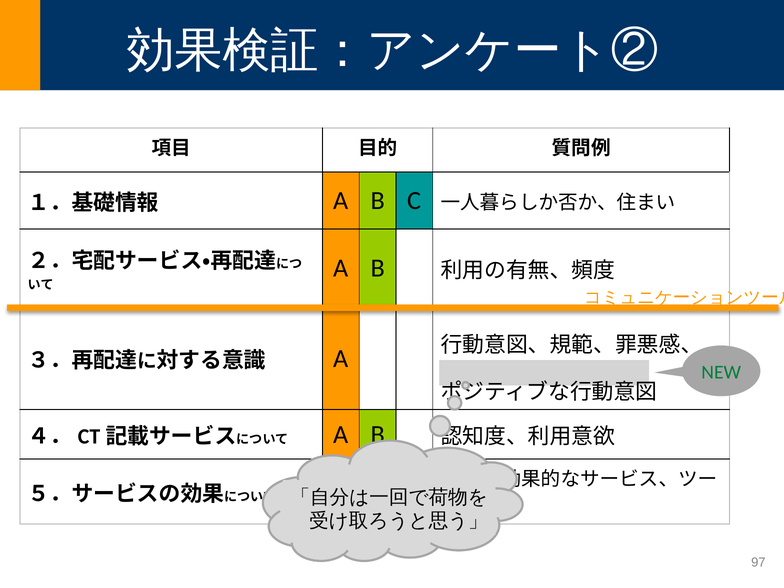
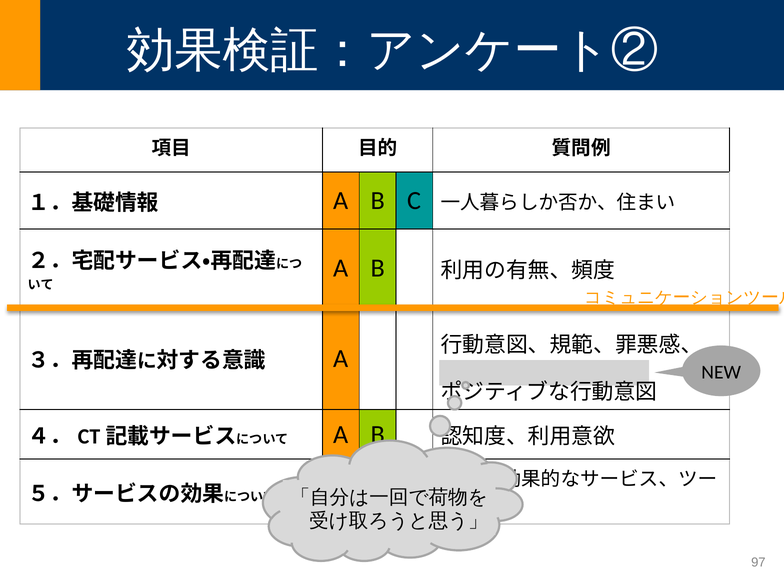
NEW colour: green -> black
